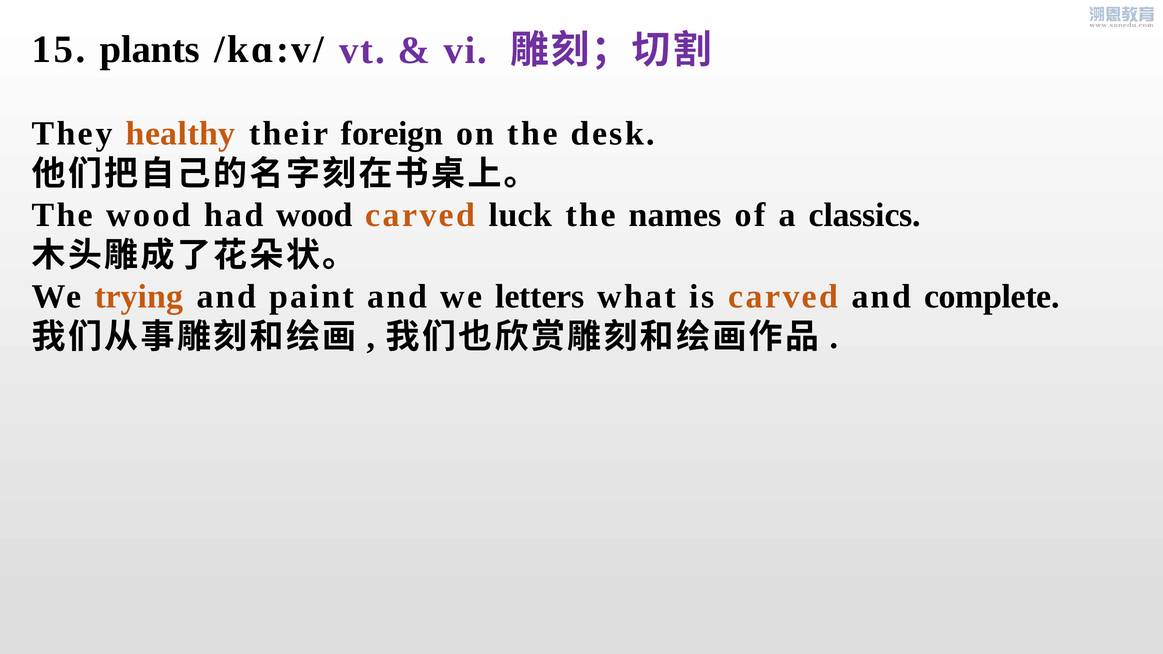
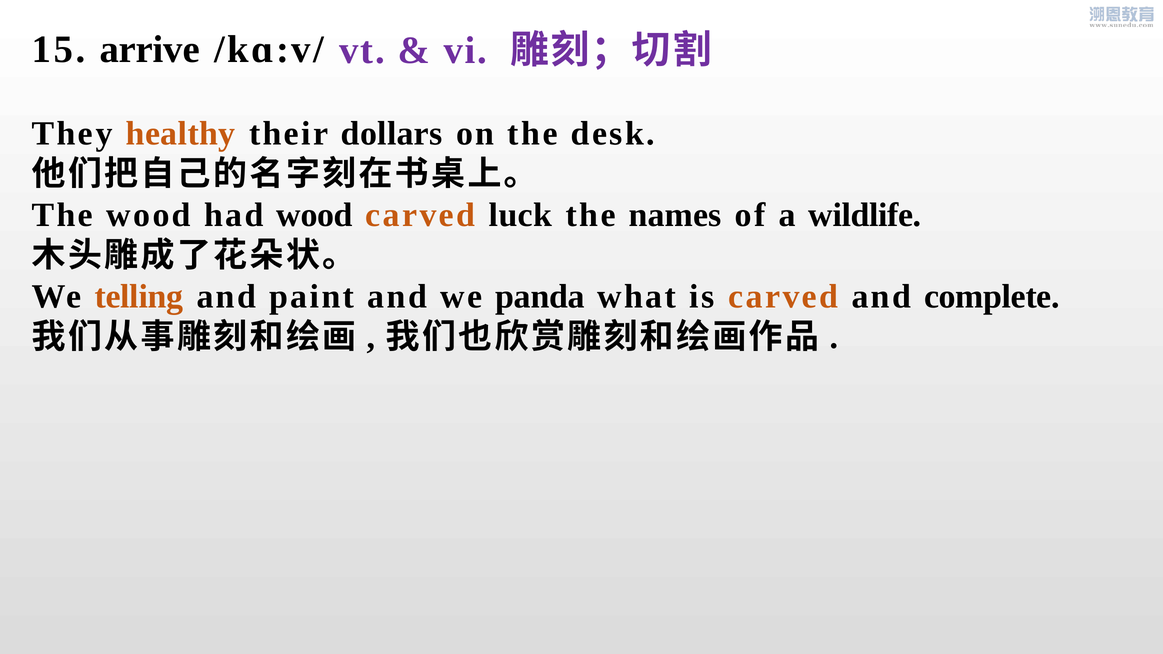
plants: plants -> arrive
foreign: foreign -> dollars
classics: classics -> wildlife
trying: trying -> telling
letters: letters -> panda
